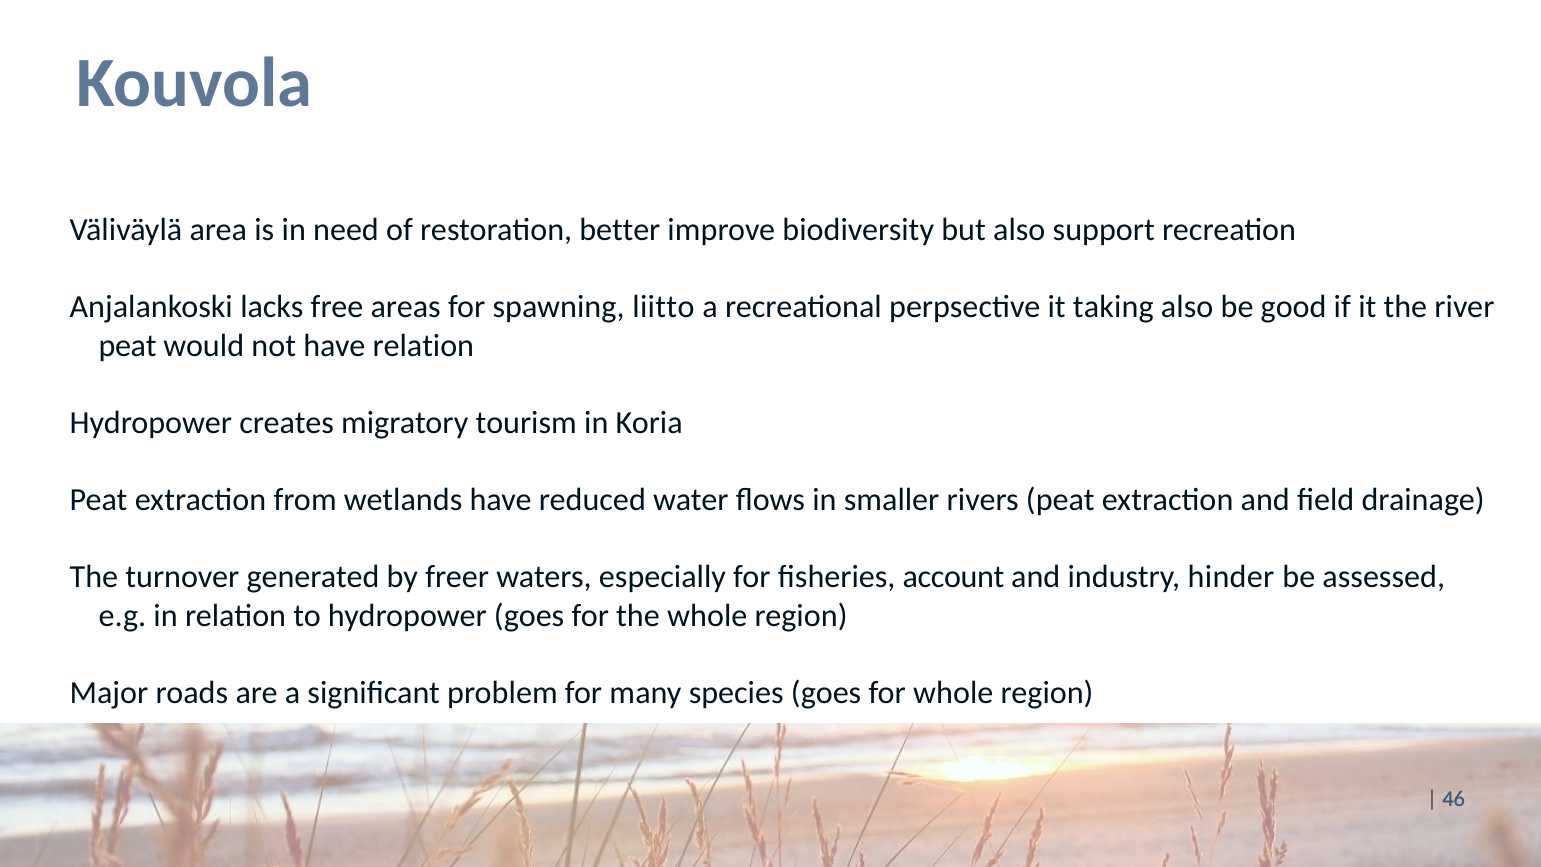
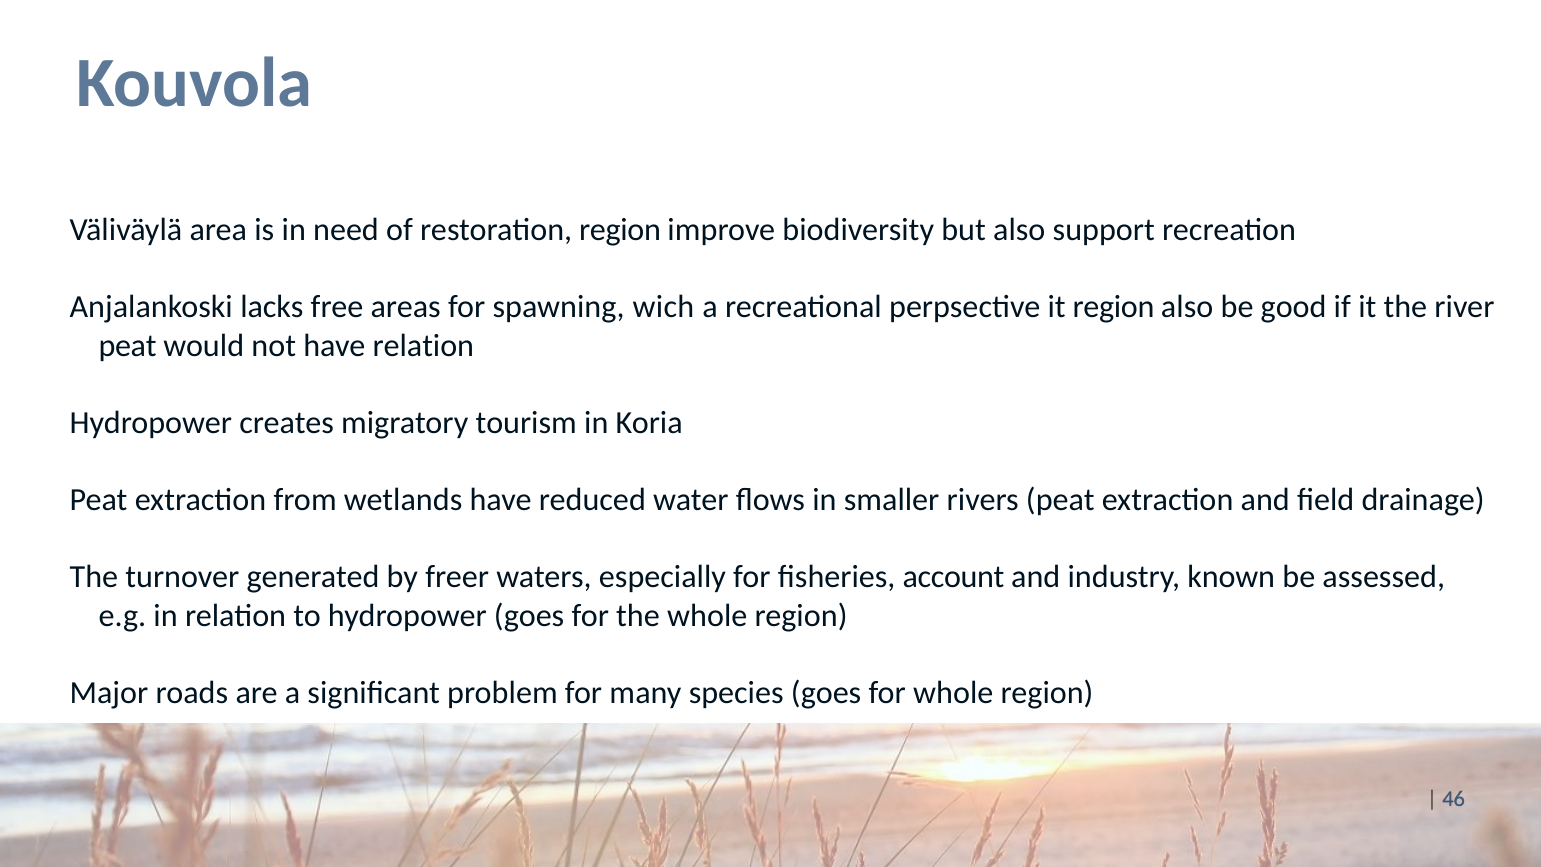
restoration better: better -> region
liitto: liitto -> wich
it taking: taking -> region
hinder: hinder -> known
